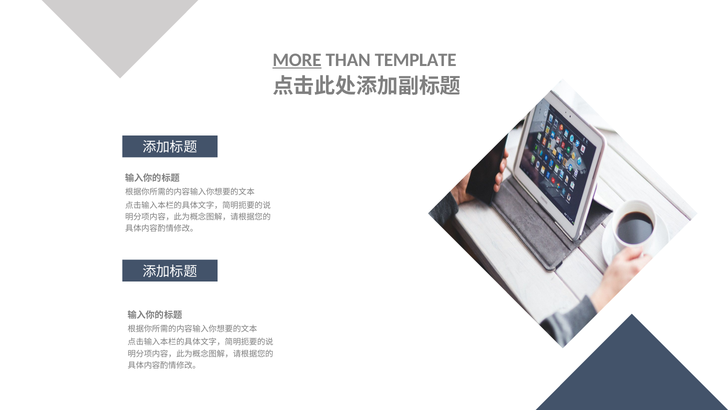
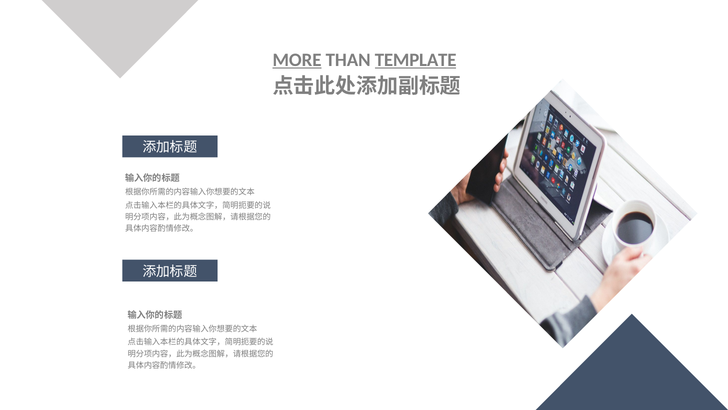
TEMPLATE underline: none -> present
